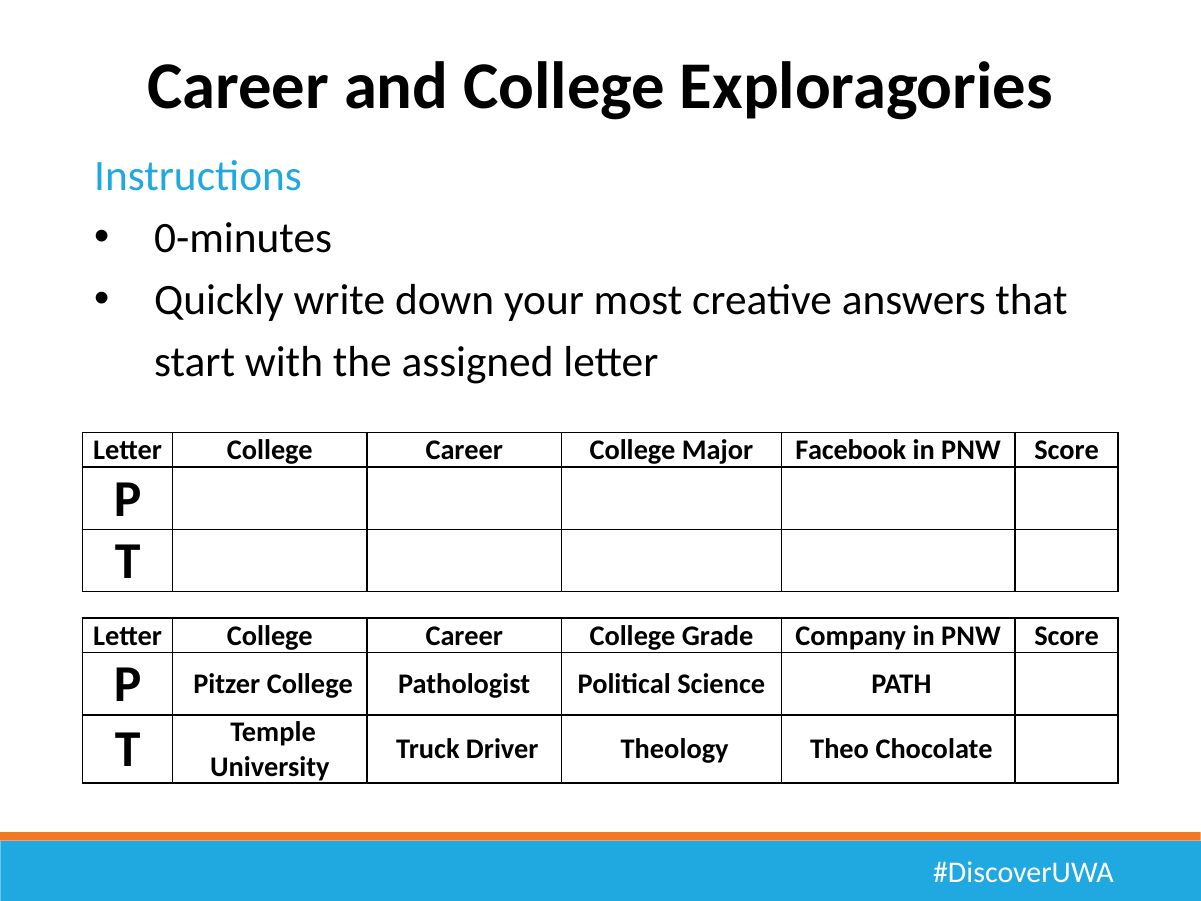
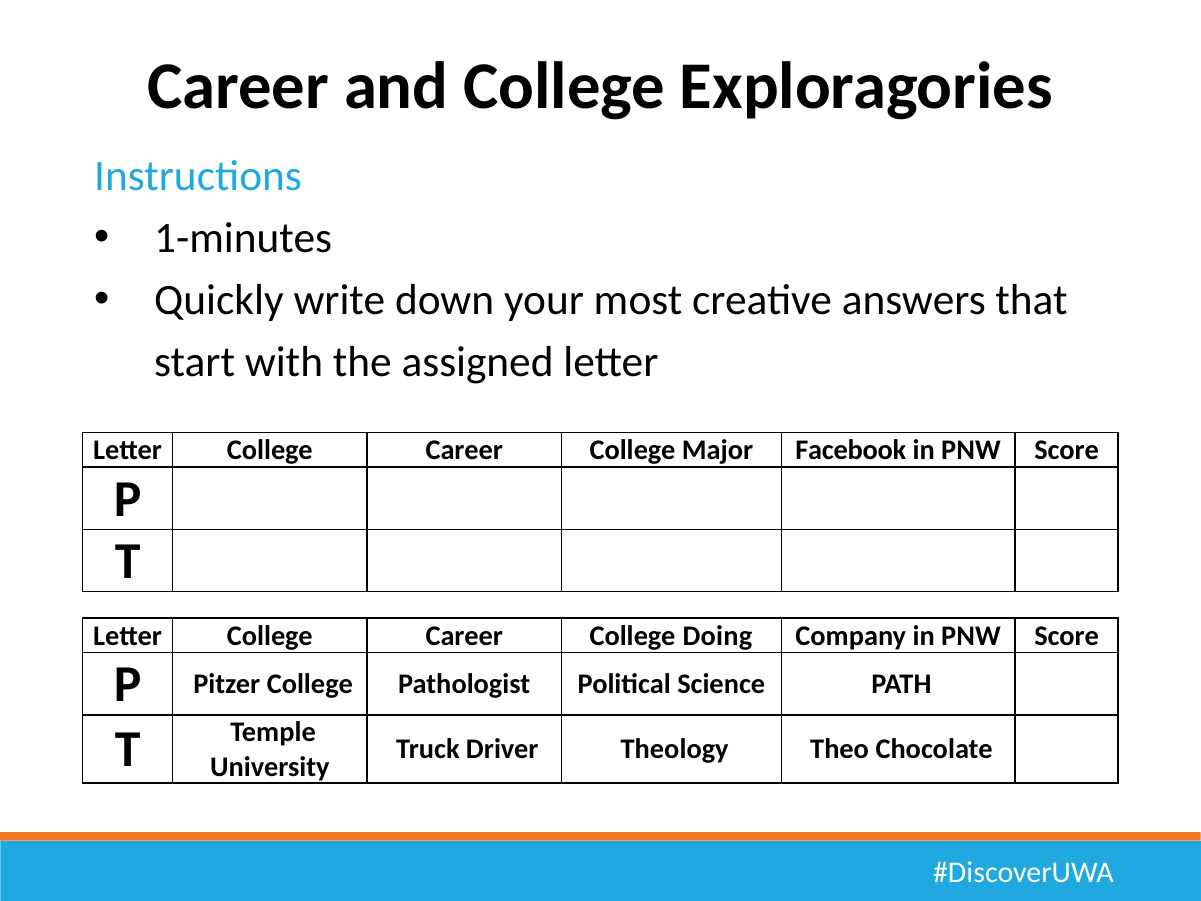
0-minutes: 0-minutes -> 1-minutes
Grade: Grade -> Doing
